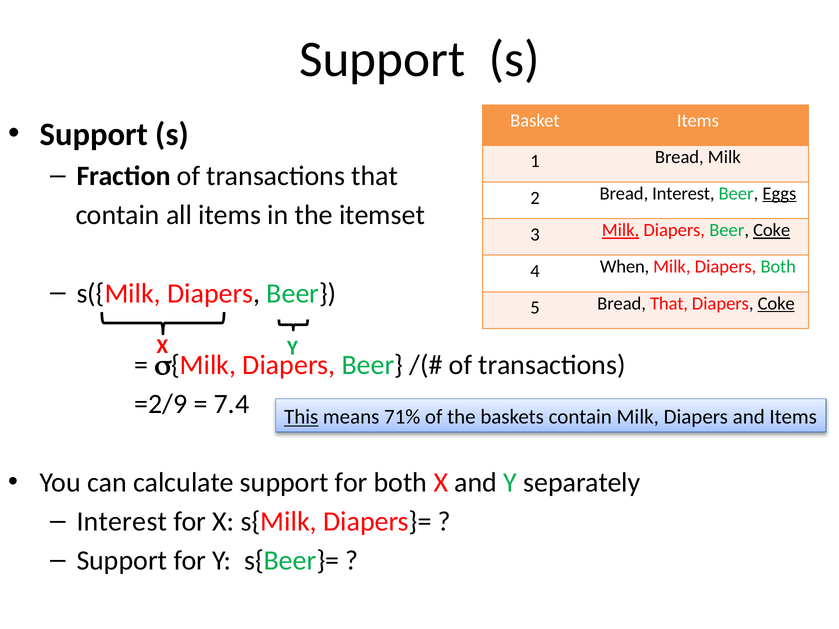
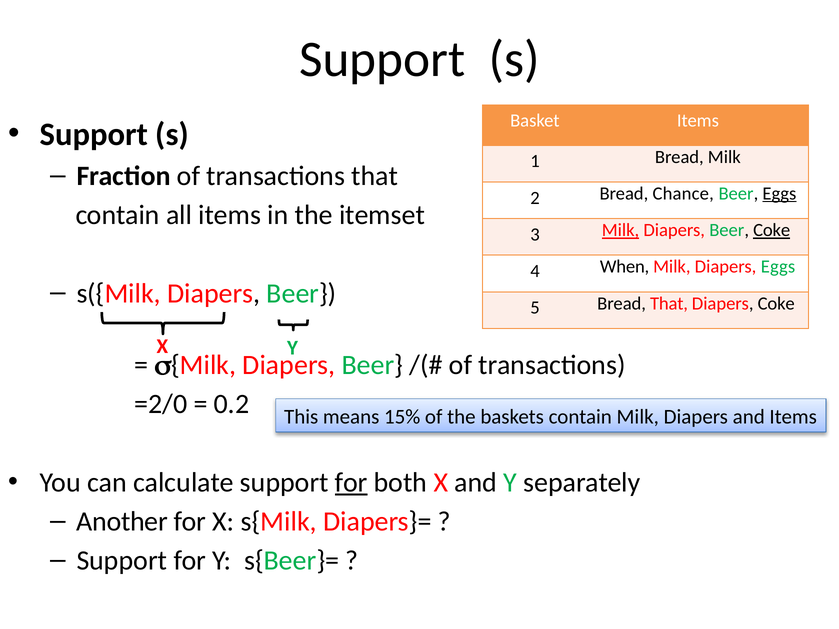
Bread Interest: Interest -> Chance
Diapers Both: Both -> Eggs
Coke at (776, 304) underline: present -> none
=2/9: =2/9 -> =2/0
7.4: 7.4 -> 0.2
This underline: present -> none
71%: 71% -> 15%
for at (351, 483) underline: none -> present
Interest at (122, 522): Interest -> Another
